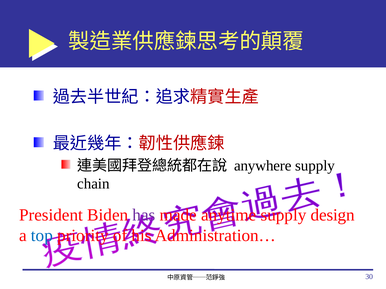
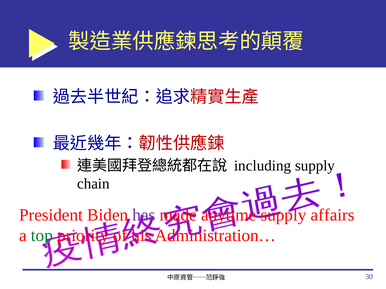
anywhere: anywhere -> including
design: design -> affairs
top colour: blue -> green
